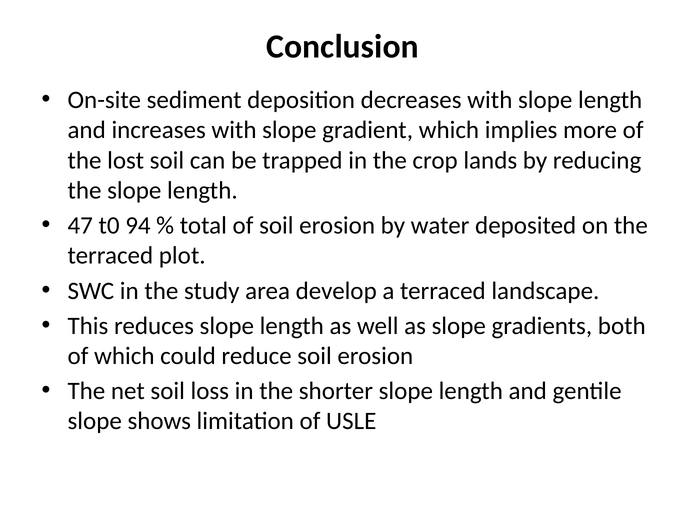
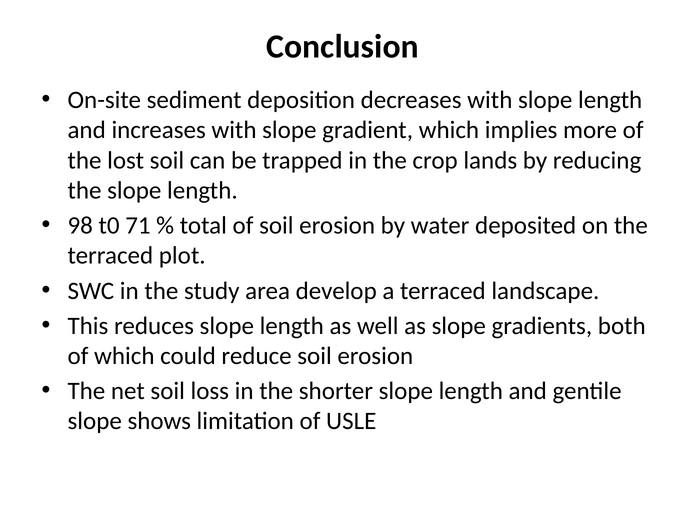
47: 47 -> 98
94: 94 -> 71
